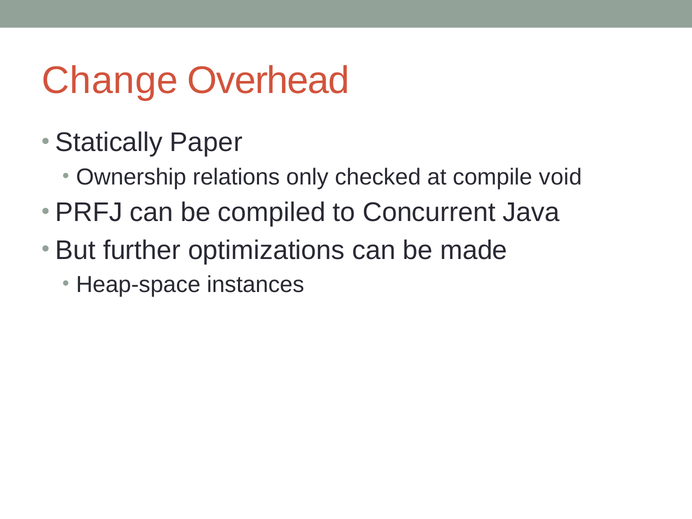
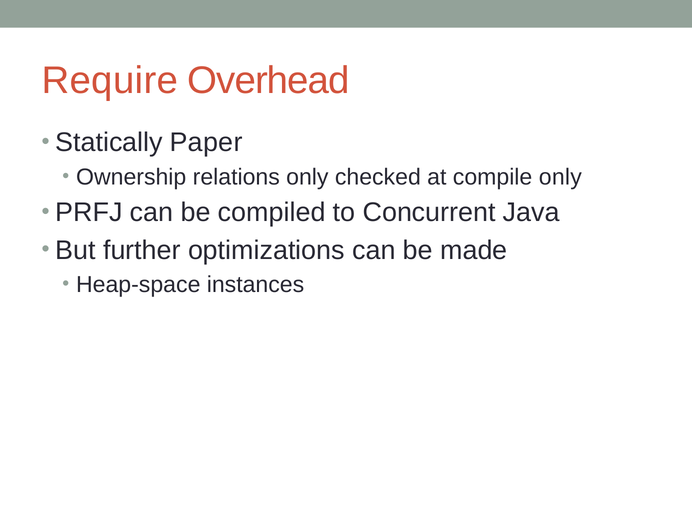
Change: Change -> Require
compile void: void -> only
